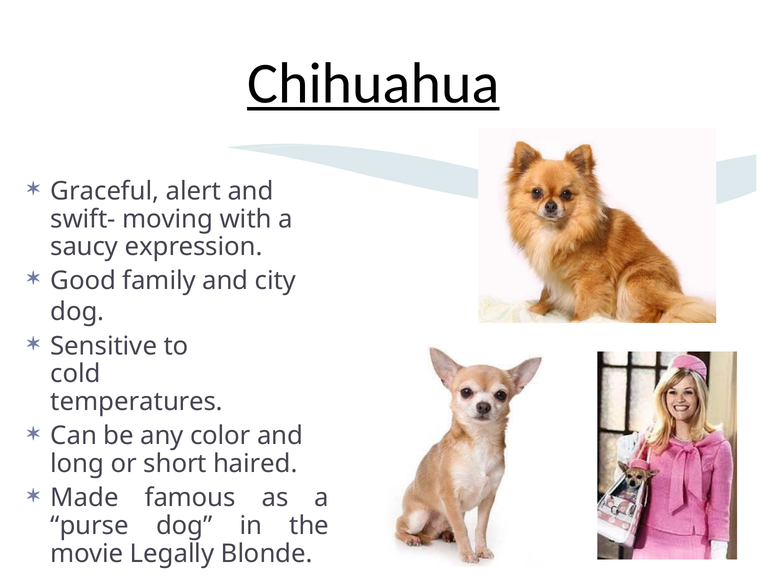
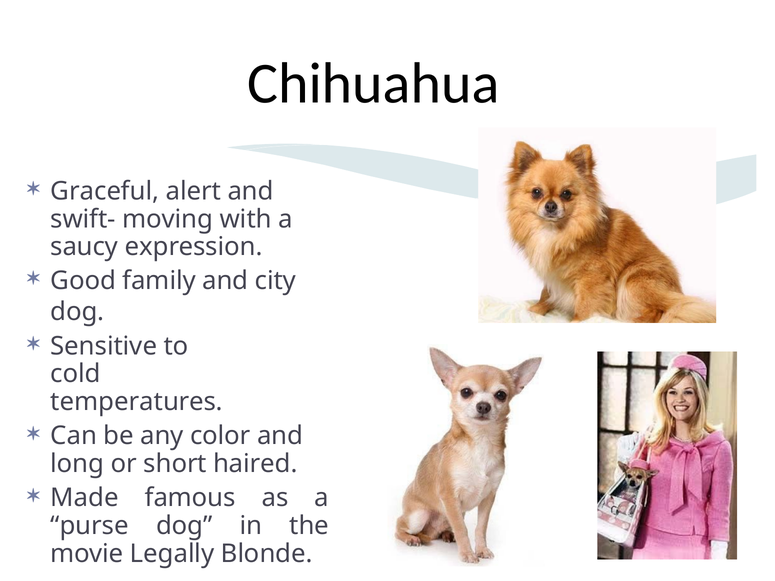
Chihuahua underline: present -> none
